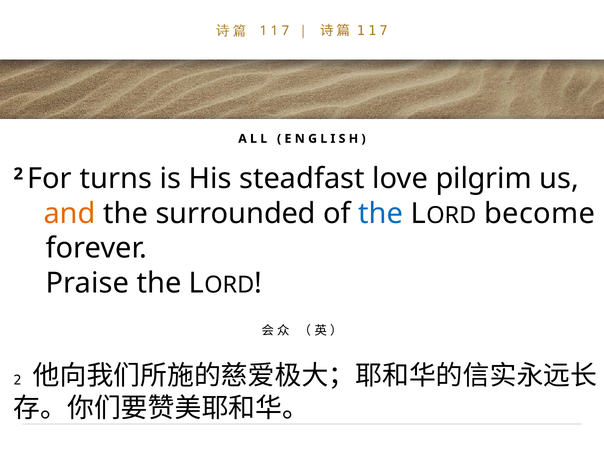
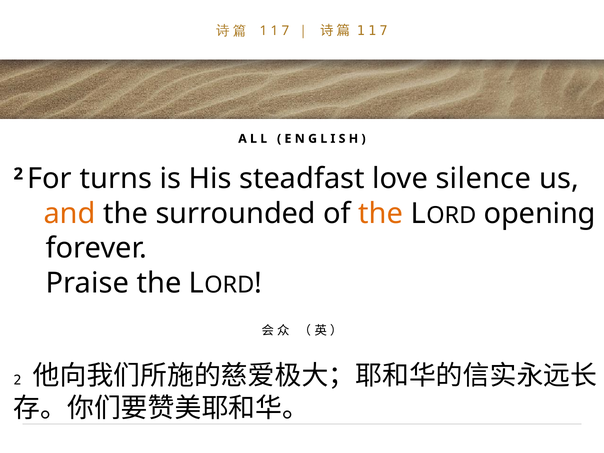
pilgrim: pilgrim -> silence
the at (381, 213) colour: blue -> orange
become: become -> opening
